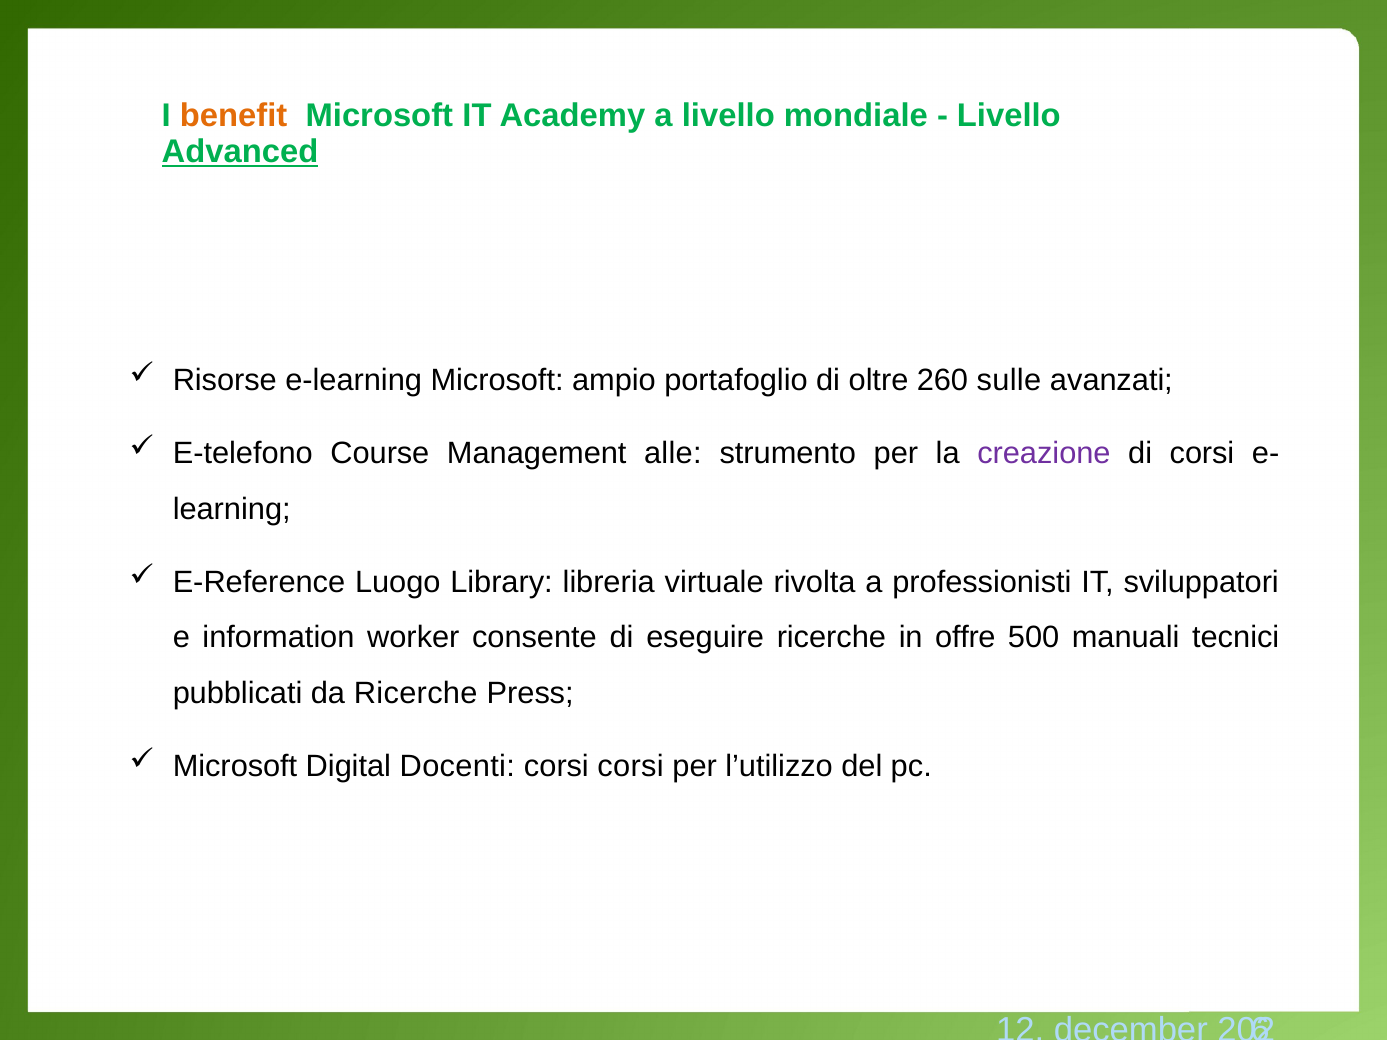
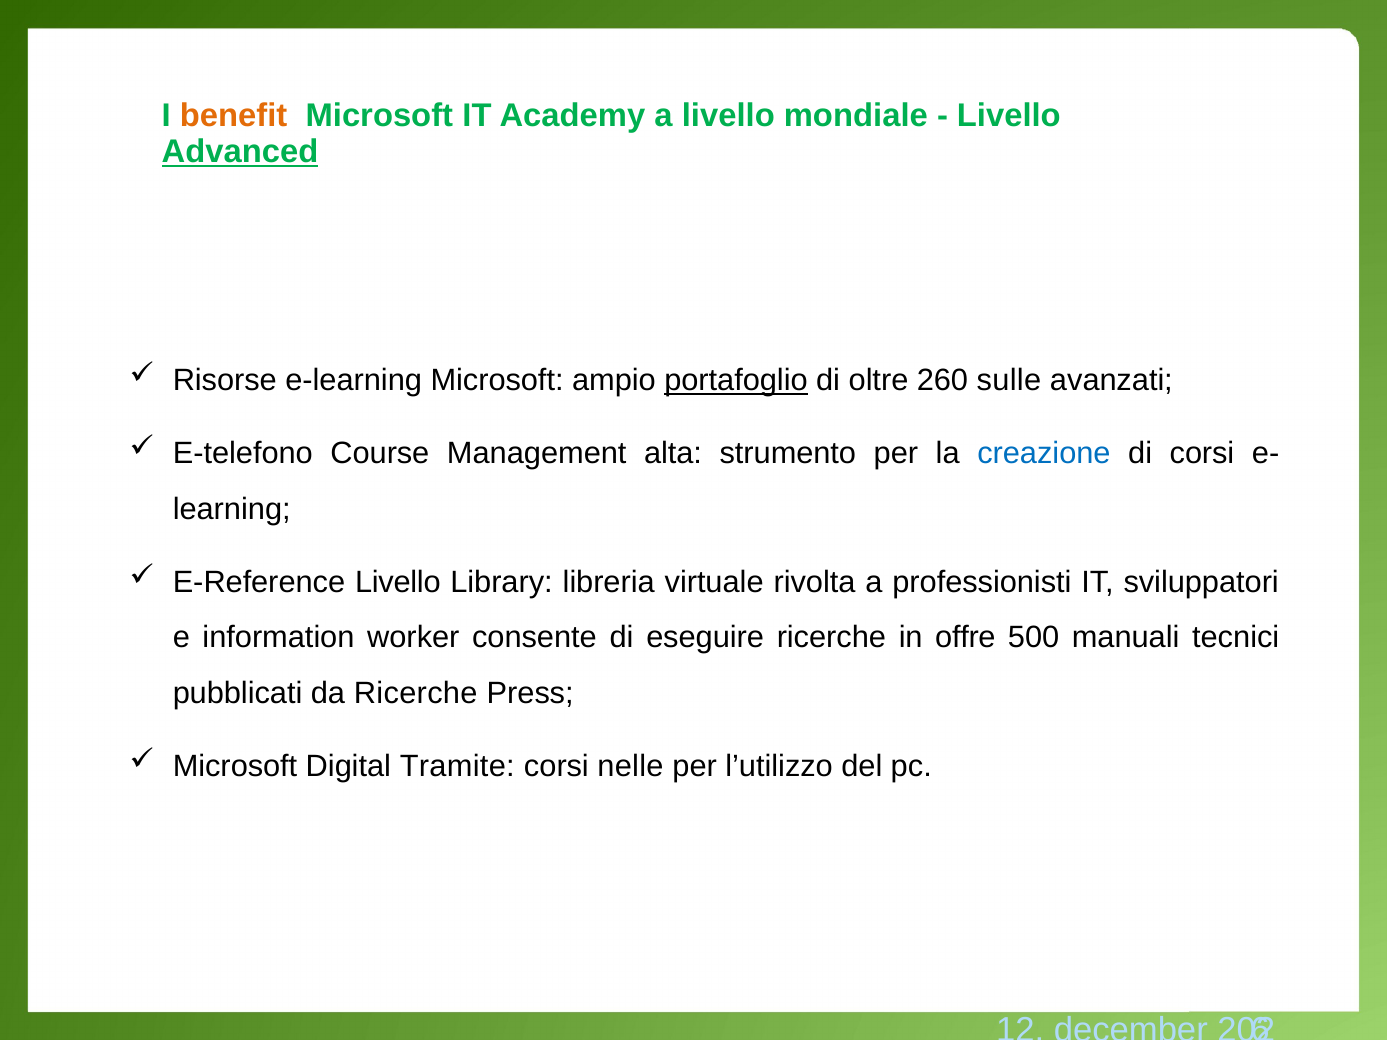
portafoglio underline: none -> present
alle: alle -> alta
creazione colour: purple -> blue
E-Reference Luogo: Luogo -> Livello
Docenti: Docenti -> Tramite
corsi corsi: corsi -> nelle
